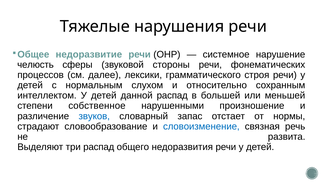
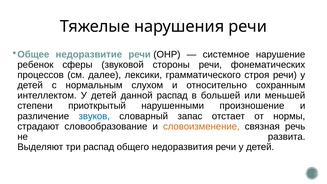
челюсть: челюсть -> ребенок
собственное: собственное -> приоткрытый
словоизменение colour: blue -> orange
